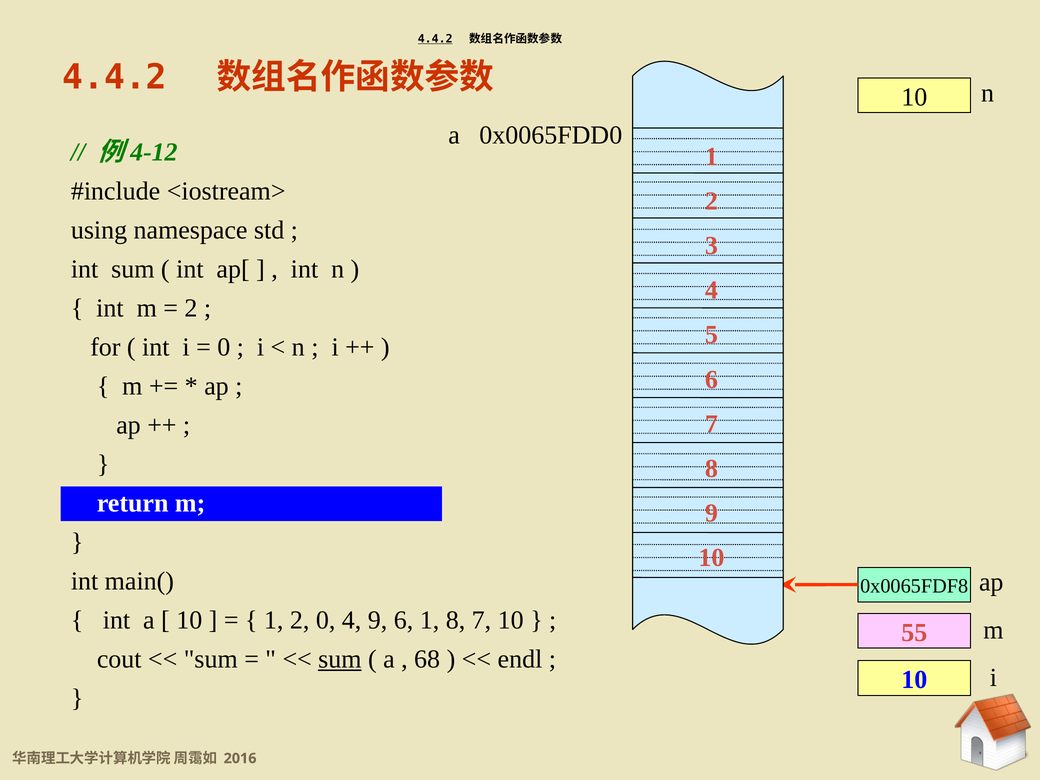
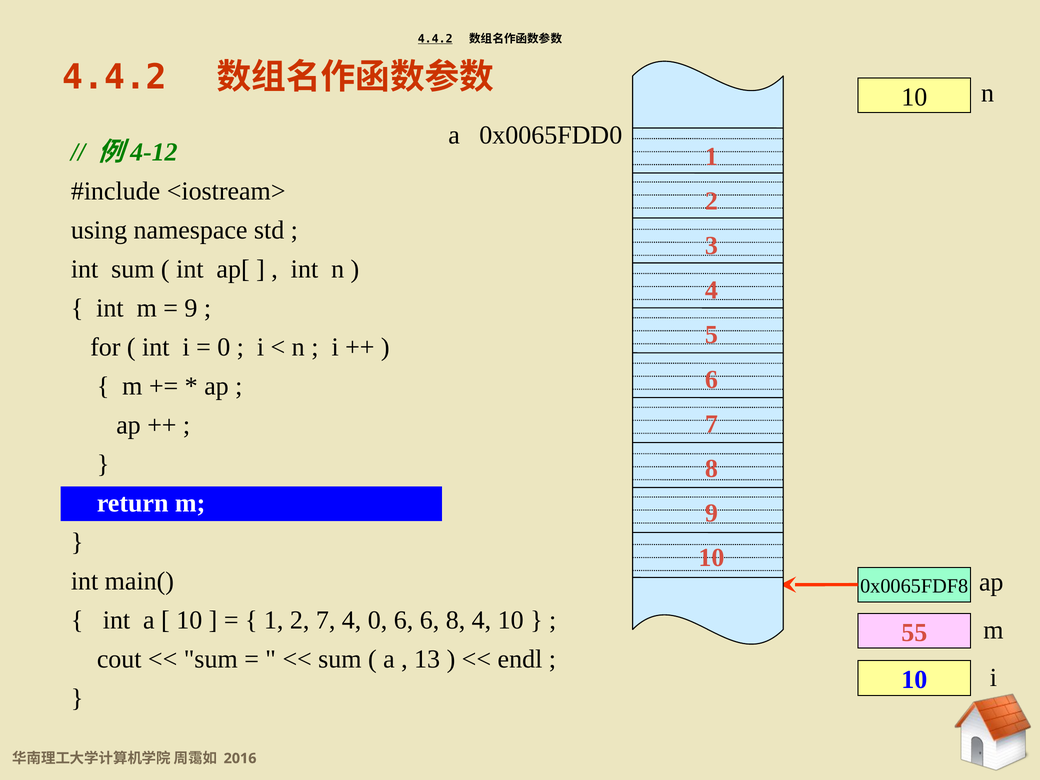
2 at (191, 308): 2 -> 9
2 0: 0 -> 7
4 9: 9 -> 0
6 1: 1 -> 6
8 7: 7 -> 4
sum at (340, 659) underline: present -> none
68: 68 -> 13
